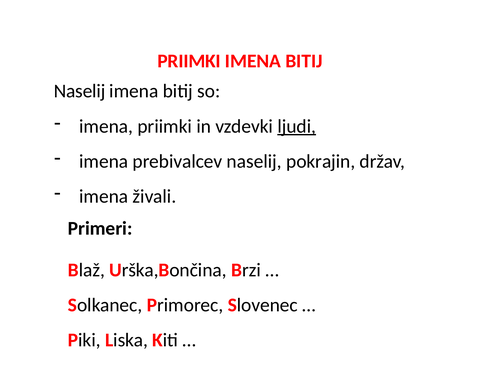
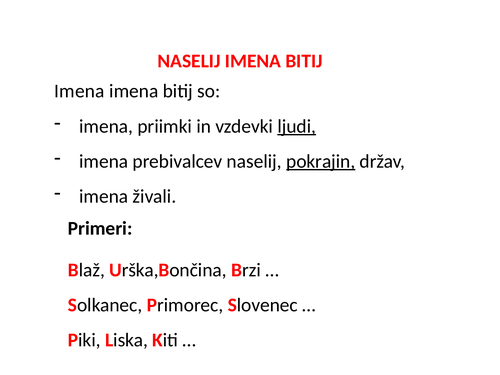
PRIIMKI at (189, 61): PRIIMKI -> NASELIJ
Naselij at (80, 91): Naselij -> Imena
pokrajin underline: none -> present
